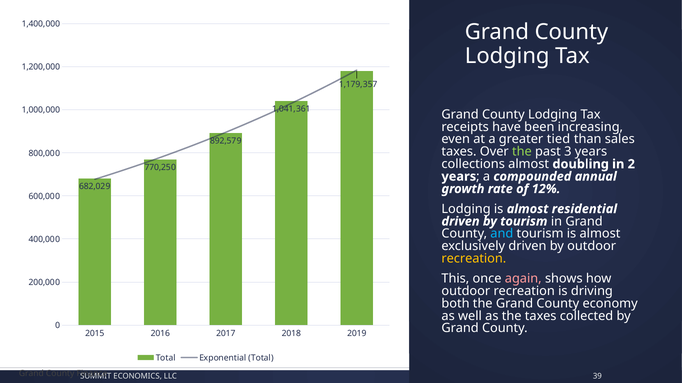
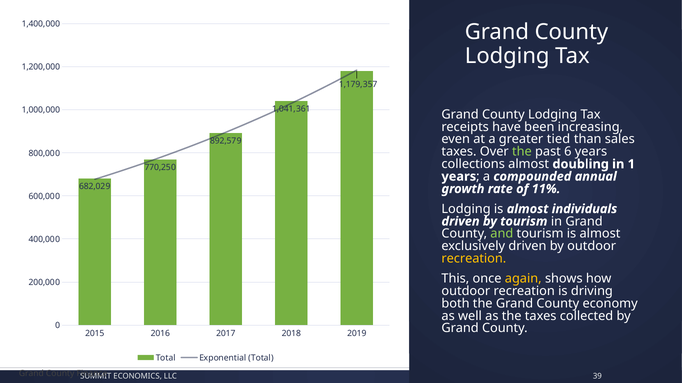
3: 3 -> 6
2: 2 -> 1
12%: 12% -> 11%
residential: residential -> individuals
and colour: light blue -> light green
again colour: pink -> yellow
